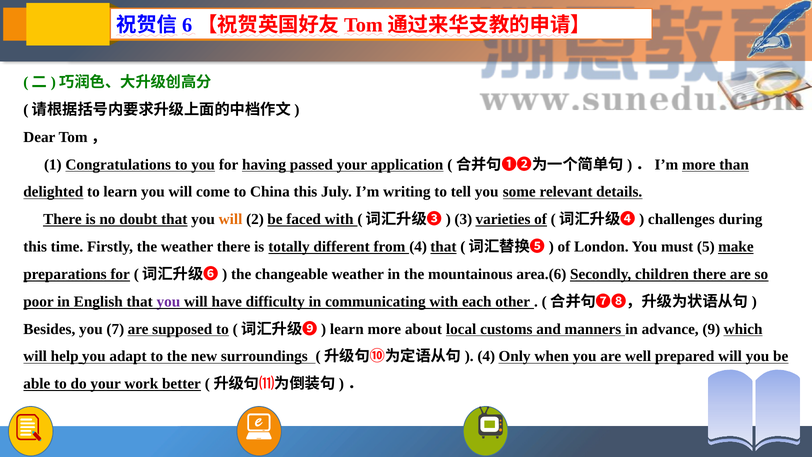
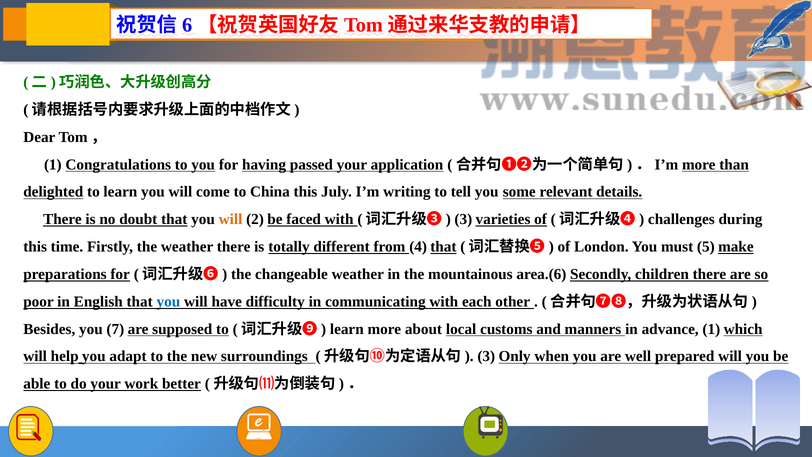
you at (168, 301) colour: purple -> blue
advance 9: 9 -> 1
4 at (486, 356): 4 -> 3
